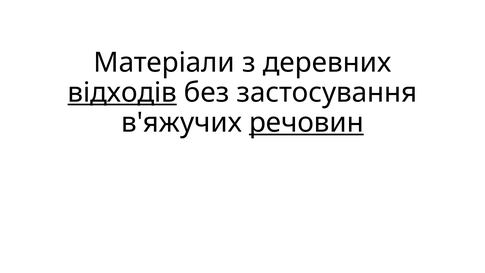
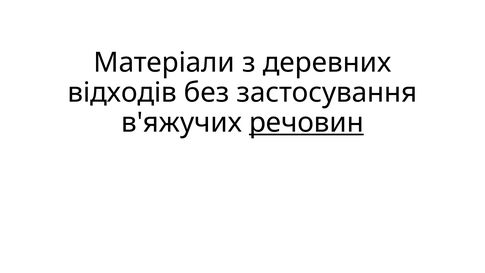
відходів underline: present -> none
